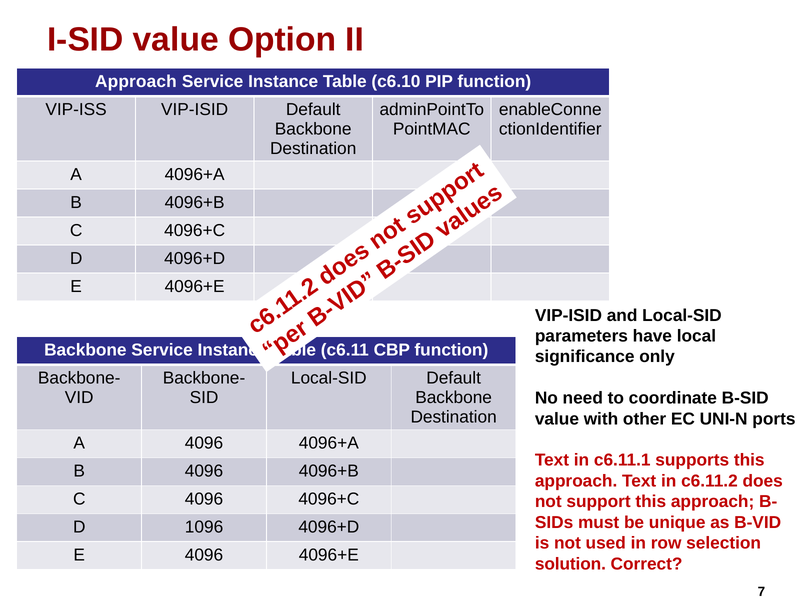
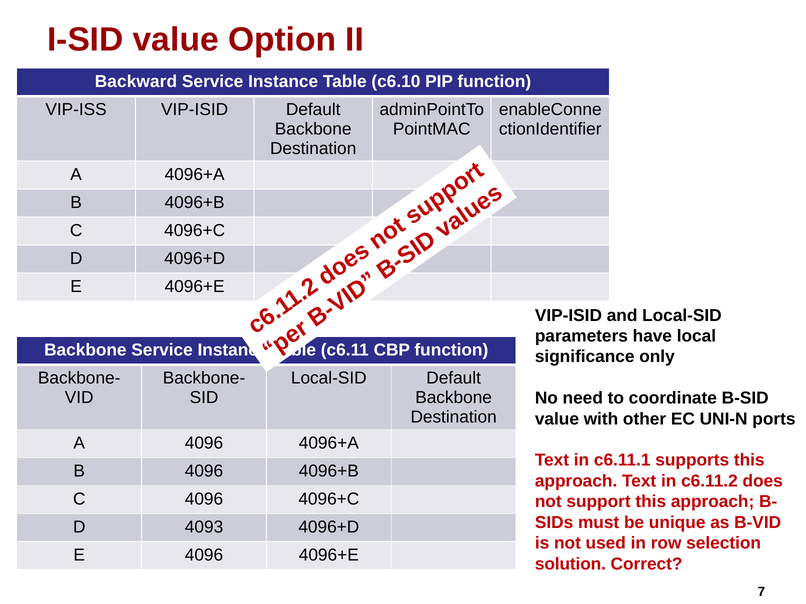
Approach at (136, 82): Approach -> Backward
1096: 1096 -> 4093
